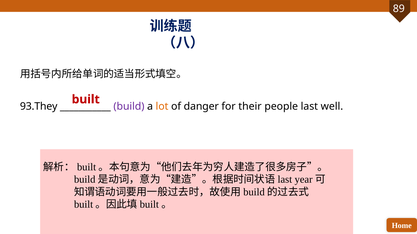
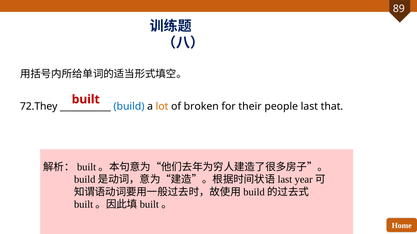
93.They: 93.They -> 72.They
build colour: purple -> blue
danger: danger -> broken
well: well -> that
